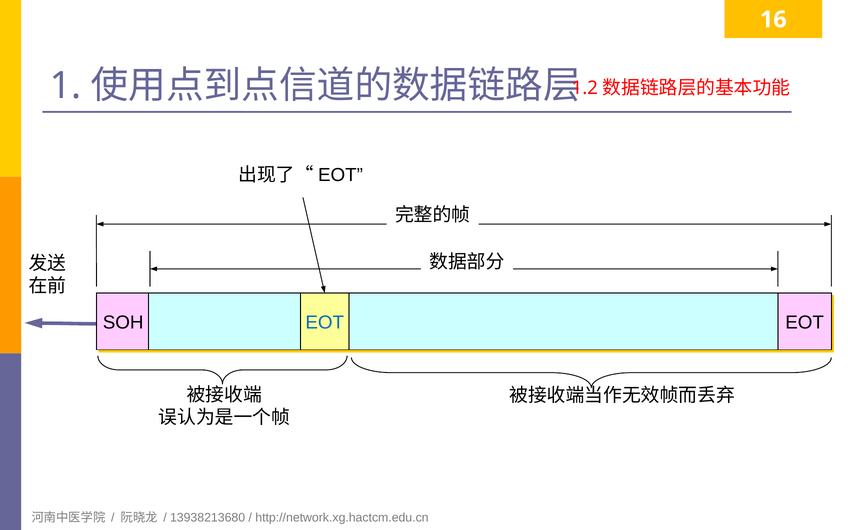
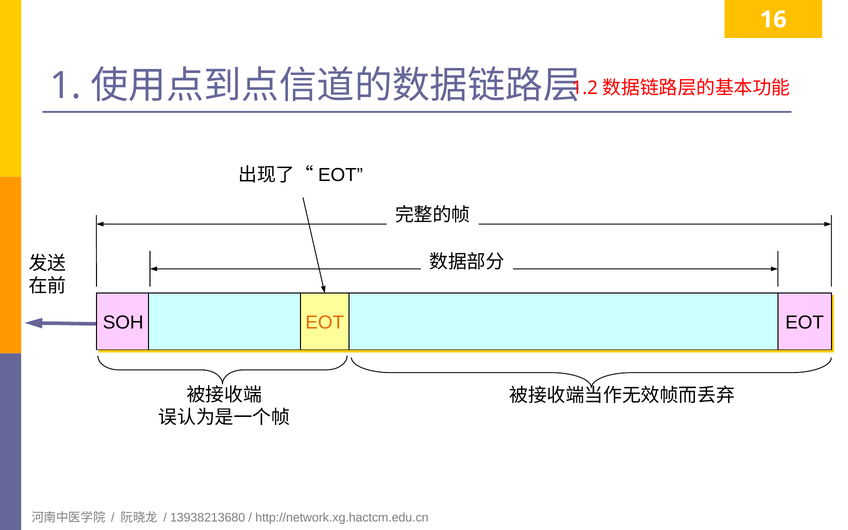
EOT at (325, 323) colour: blue -> orange
